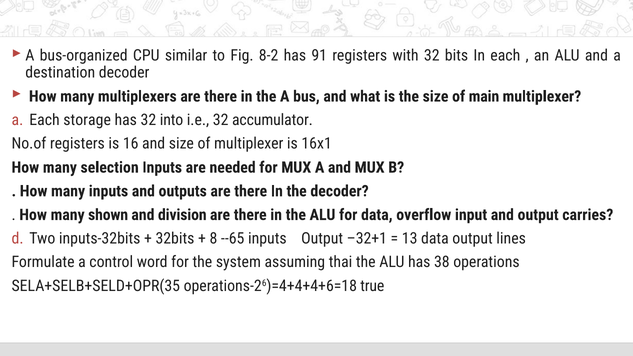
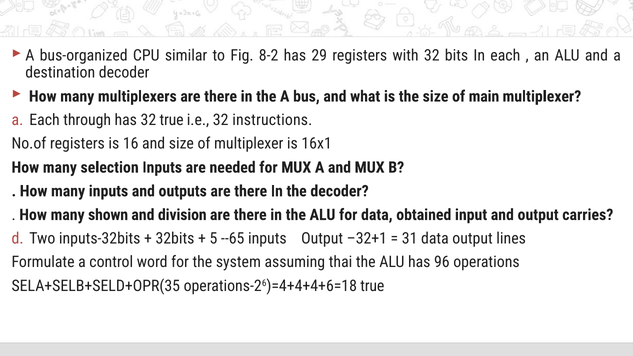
91: 91 -> 29
storage: storage -> through
32 into: into -> true
accumulator: accumulator -> instructions
overflow: overflow -> obtained
8: 8 -> 5
13: 13 -> 31
38: 38 -> 96
